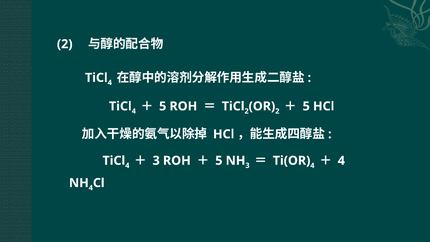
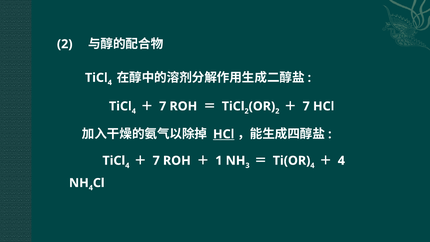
5 at (163, 106): 5 -> 7
5 at (306, 106): 5 -> 7
HCl at (224, 134) underline: none -> present
3 at (156, 161): 3 -> 7
5 at (219, 161): 5 -> 1
